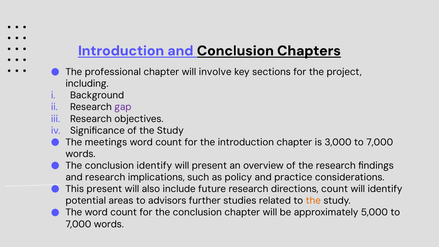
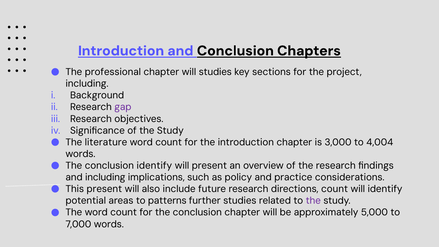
will involve: involve -> studies
meetings: meetings -> literature
3,000 to 7,000: 7,000 -> 4,004
and research: research -> including
advisors: advisors -> patterns
the at (313, 201) colour: orange -> purple
